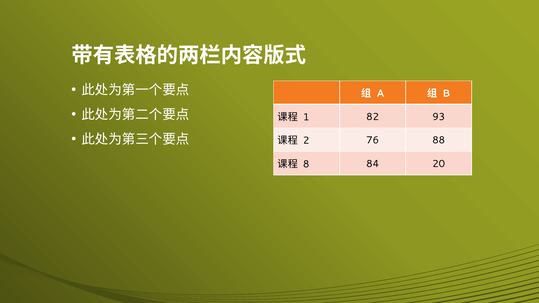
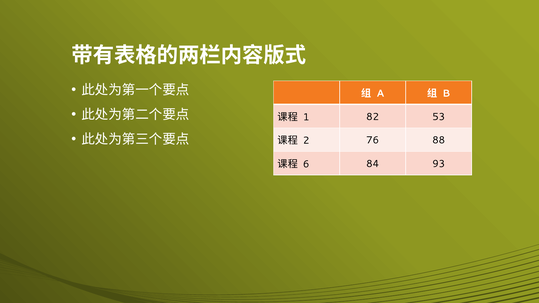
93: 93 -> 53
8: 8 -> 6
20: 20 -> 93
